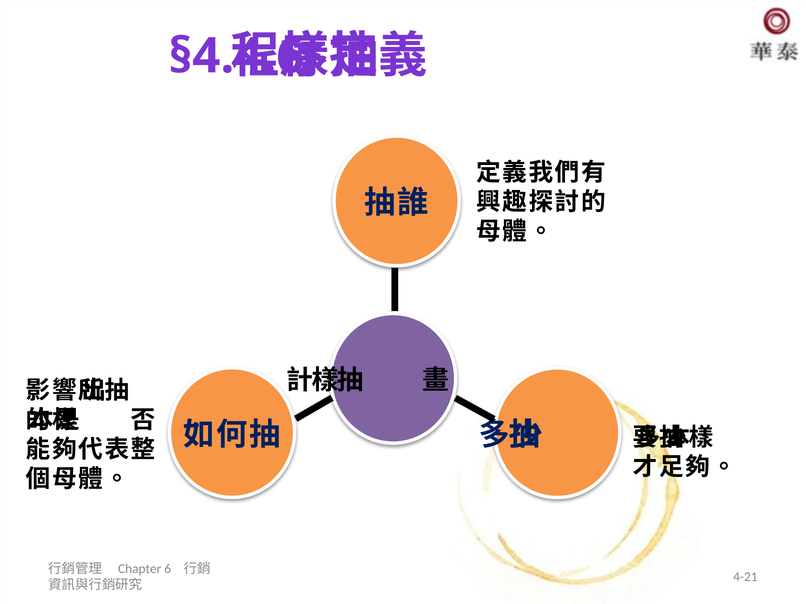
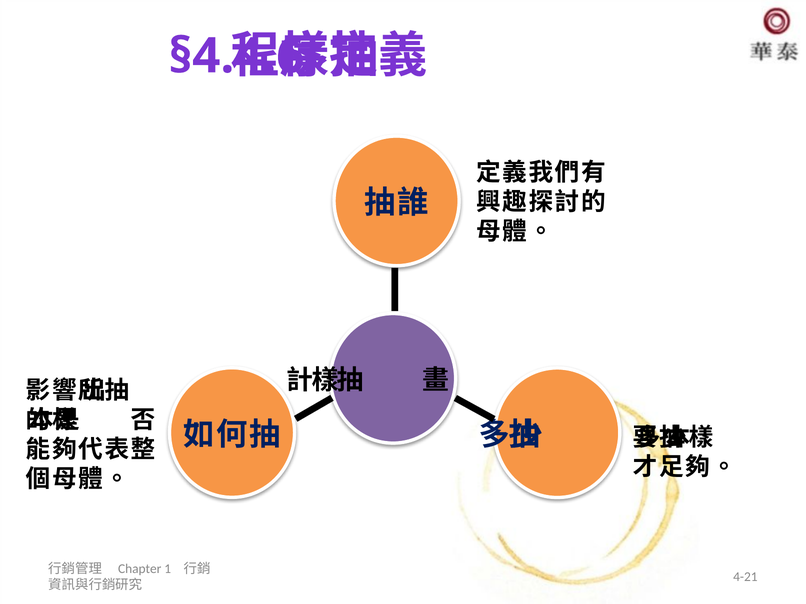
6: 6 -> 1
